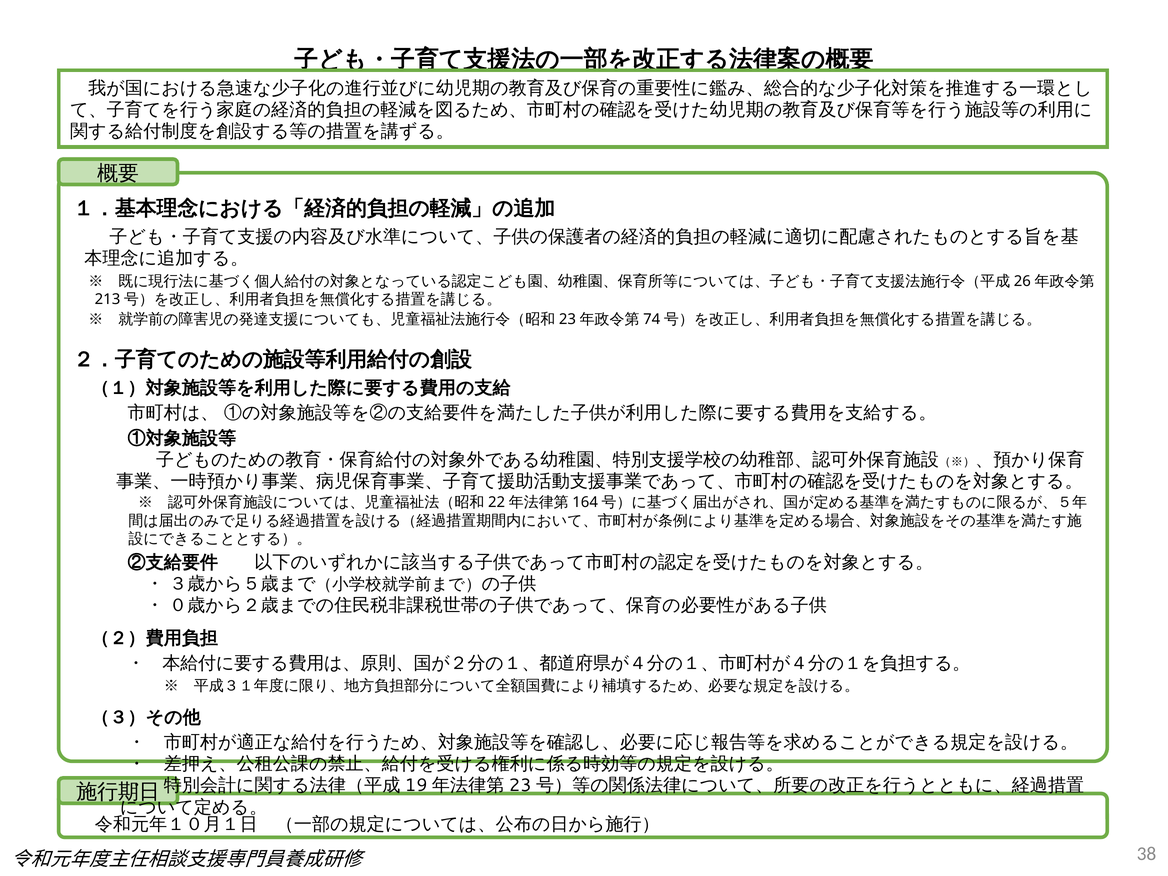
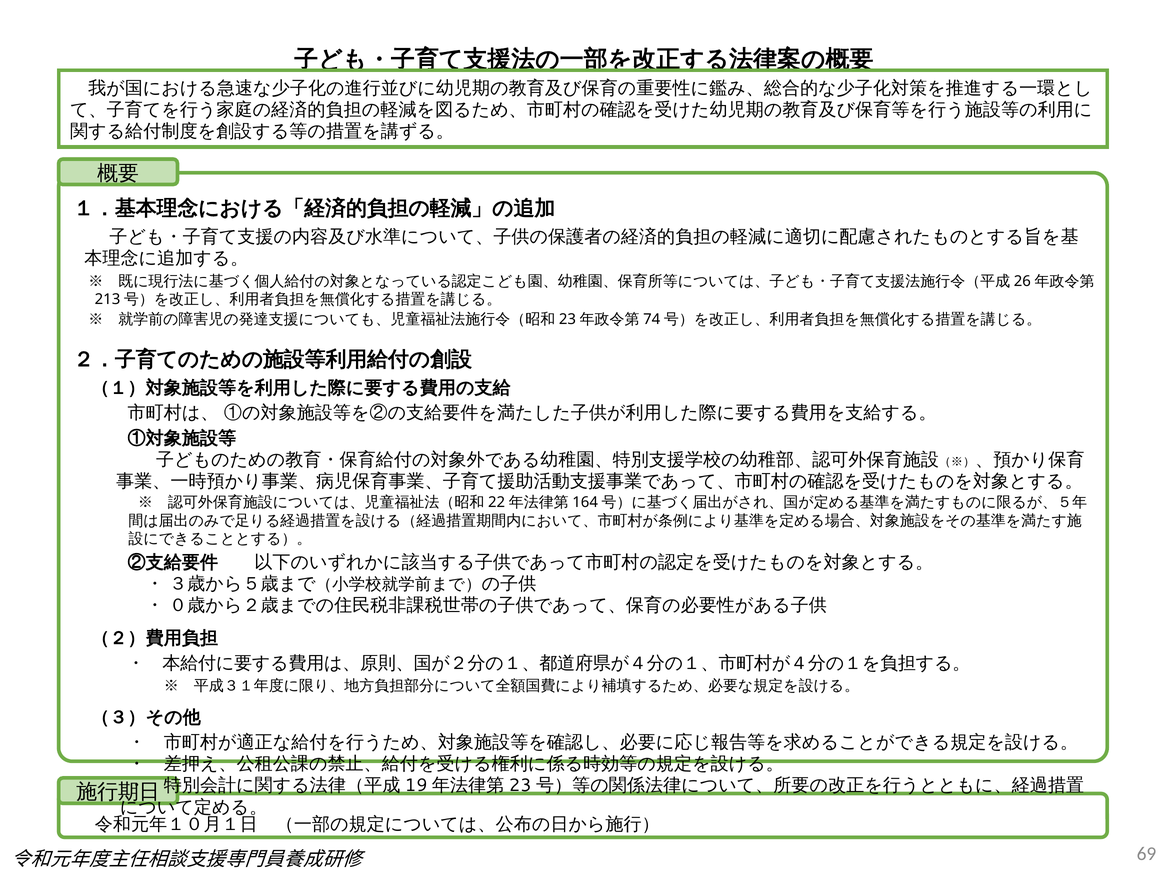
38: 38 -> 69
